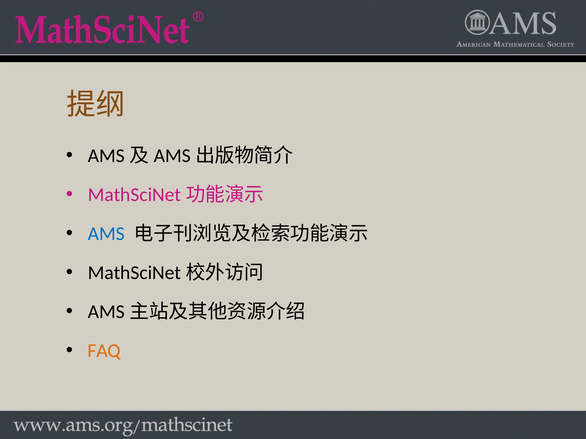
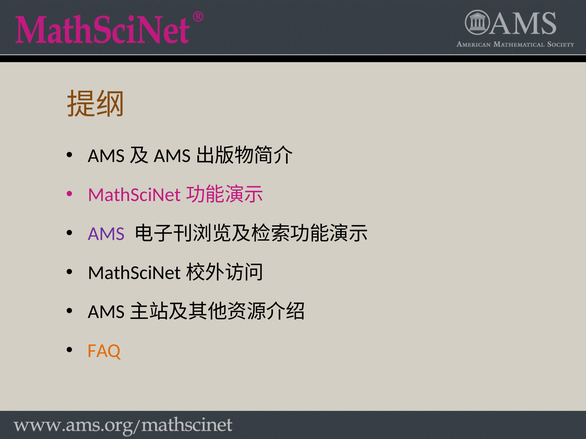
AMS colour: blue -> purple
